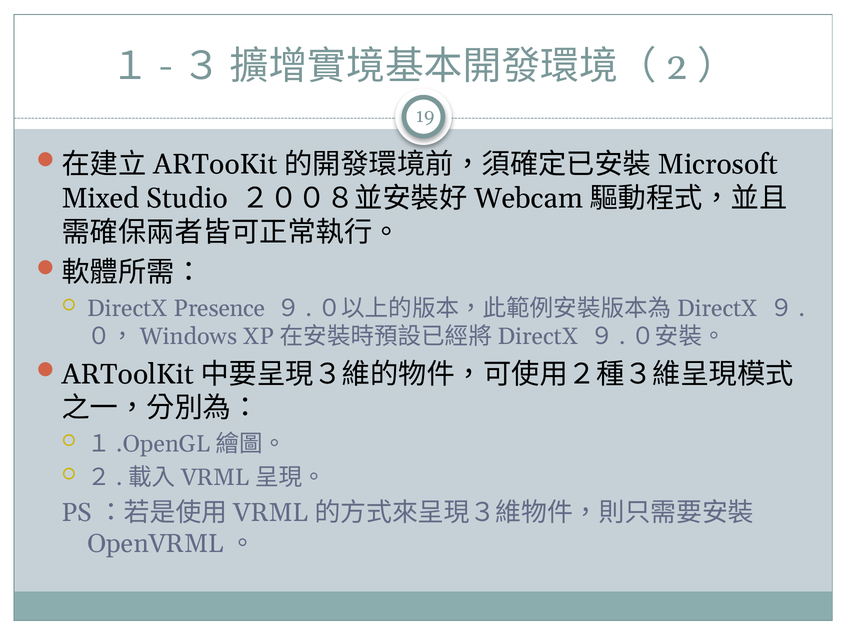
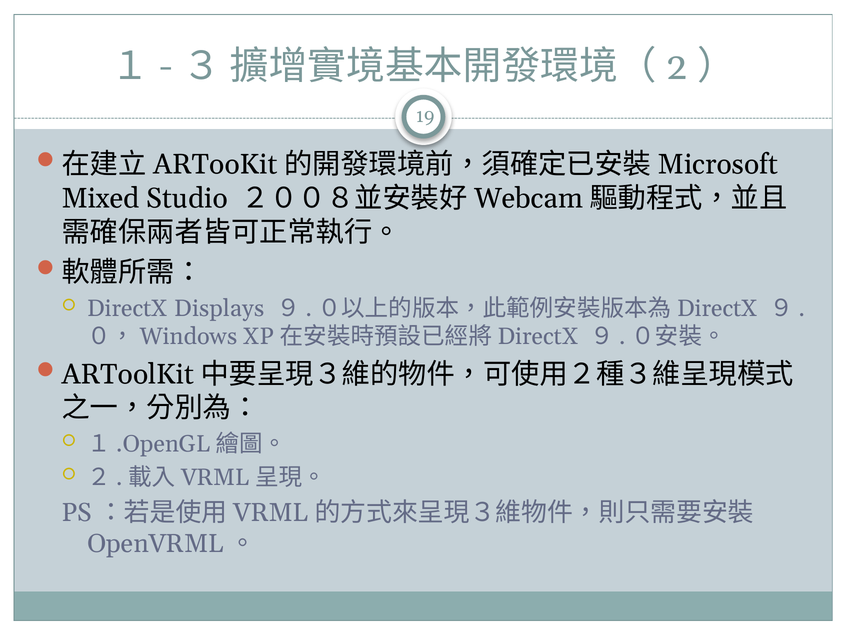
Presence: Presence -> Displays
